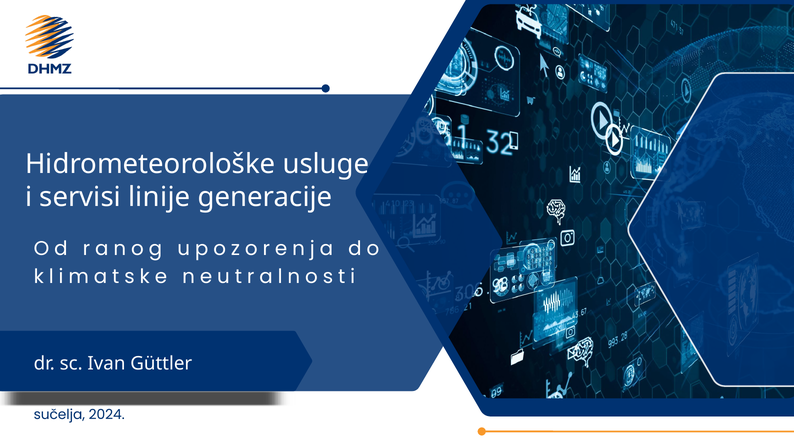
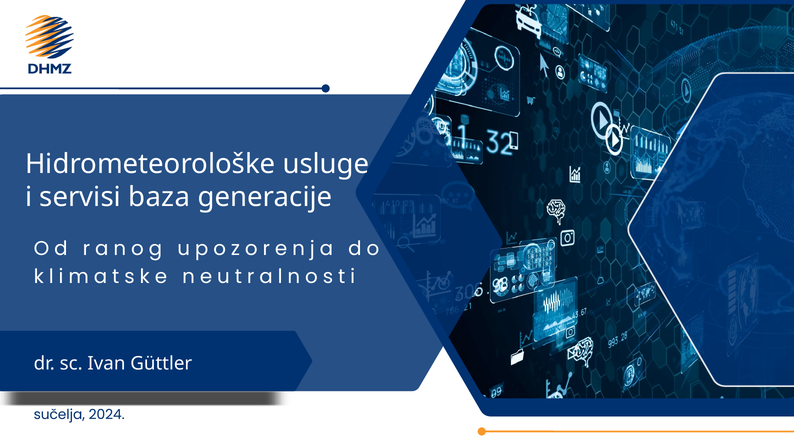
linije: linije -> baza
